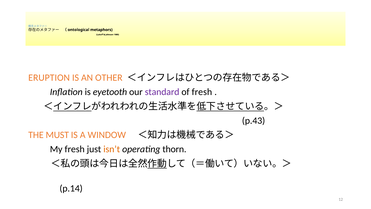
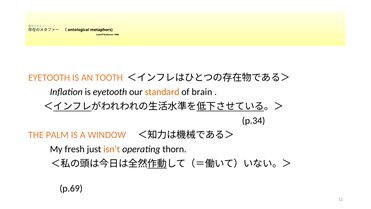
ERUPTION at (49, 78): ERUPTION -> EYETOOTH
OTHER: OTHER -> TOOTH
standard colour: purple -> orange
of fresh: fresh -> brain
p.43: p.43 -> p.34
MUST: MUST -> PALM
p.14: p.14 -> p.69
